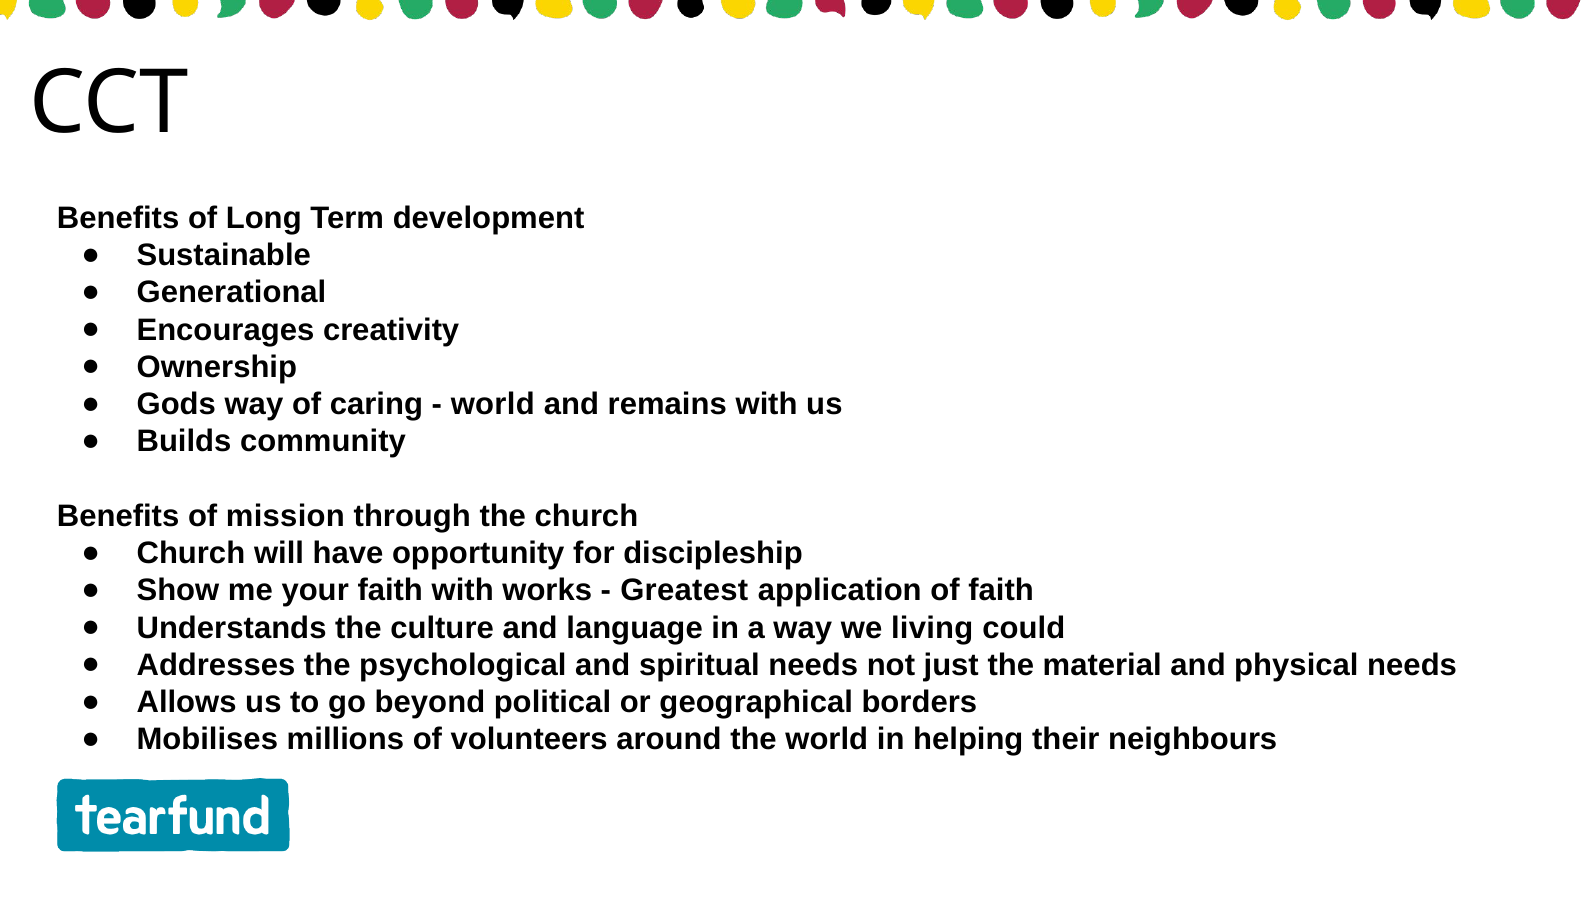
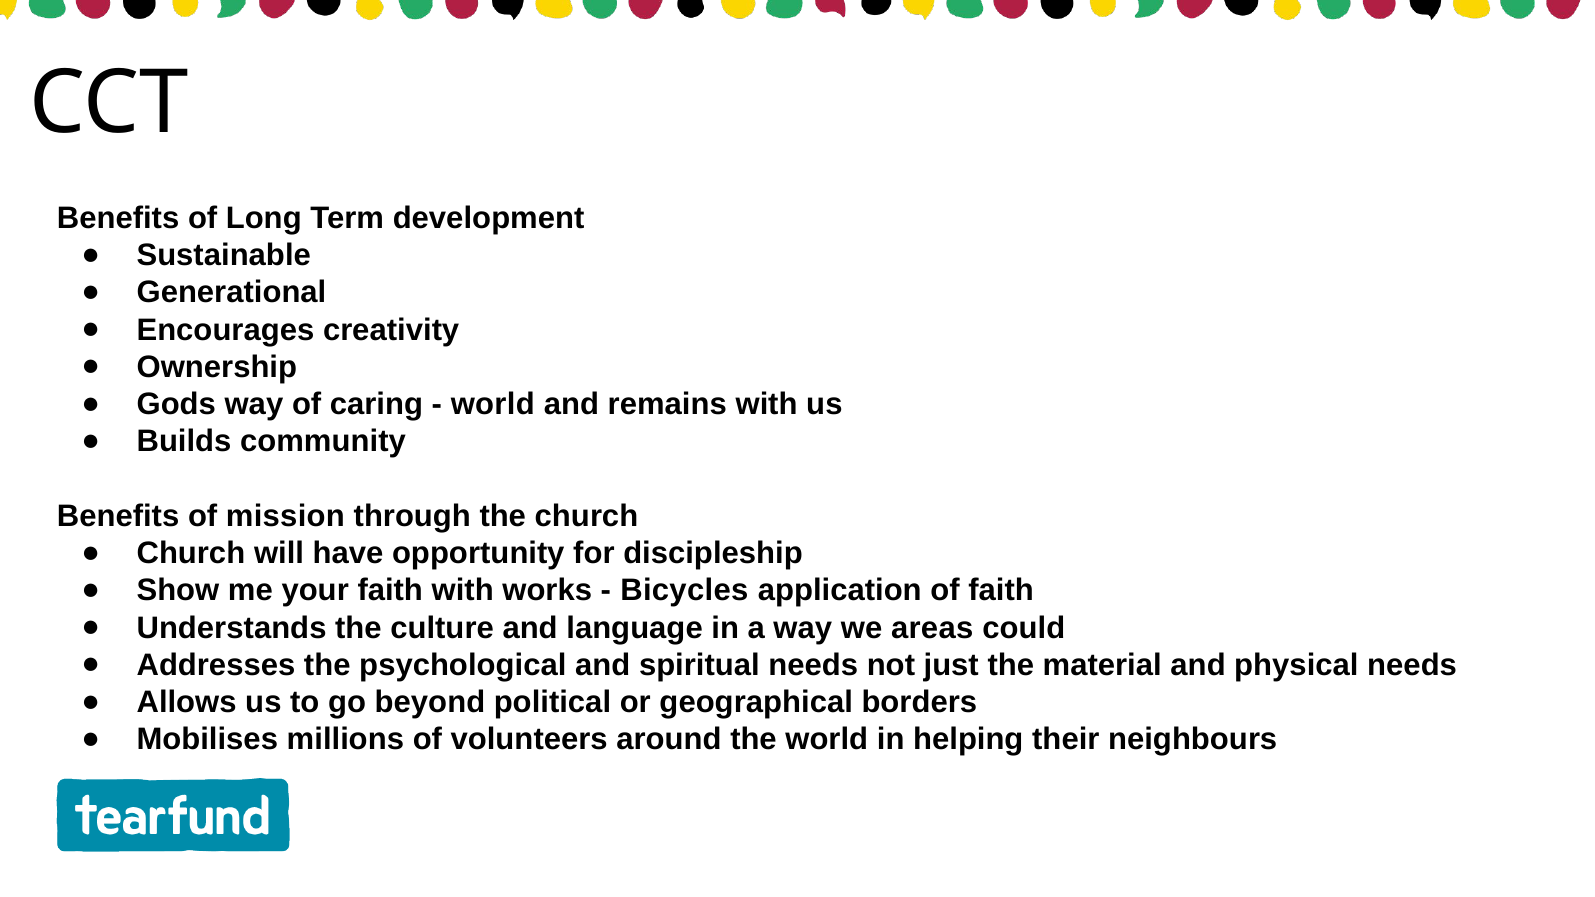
Greatest: Greatest -> Bicycles
living: living -> areas
